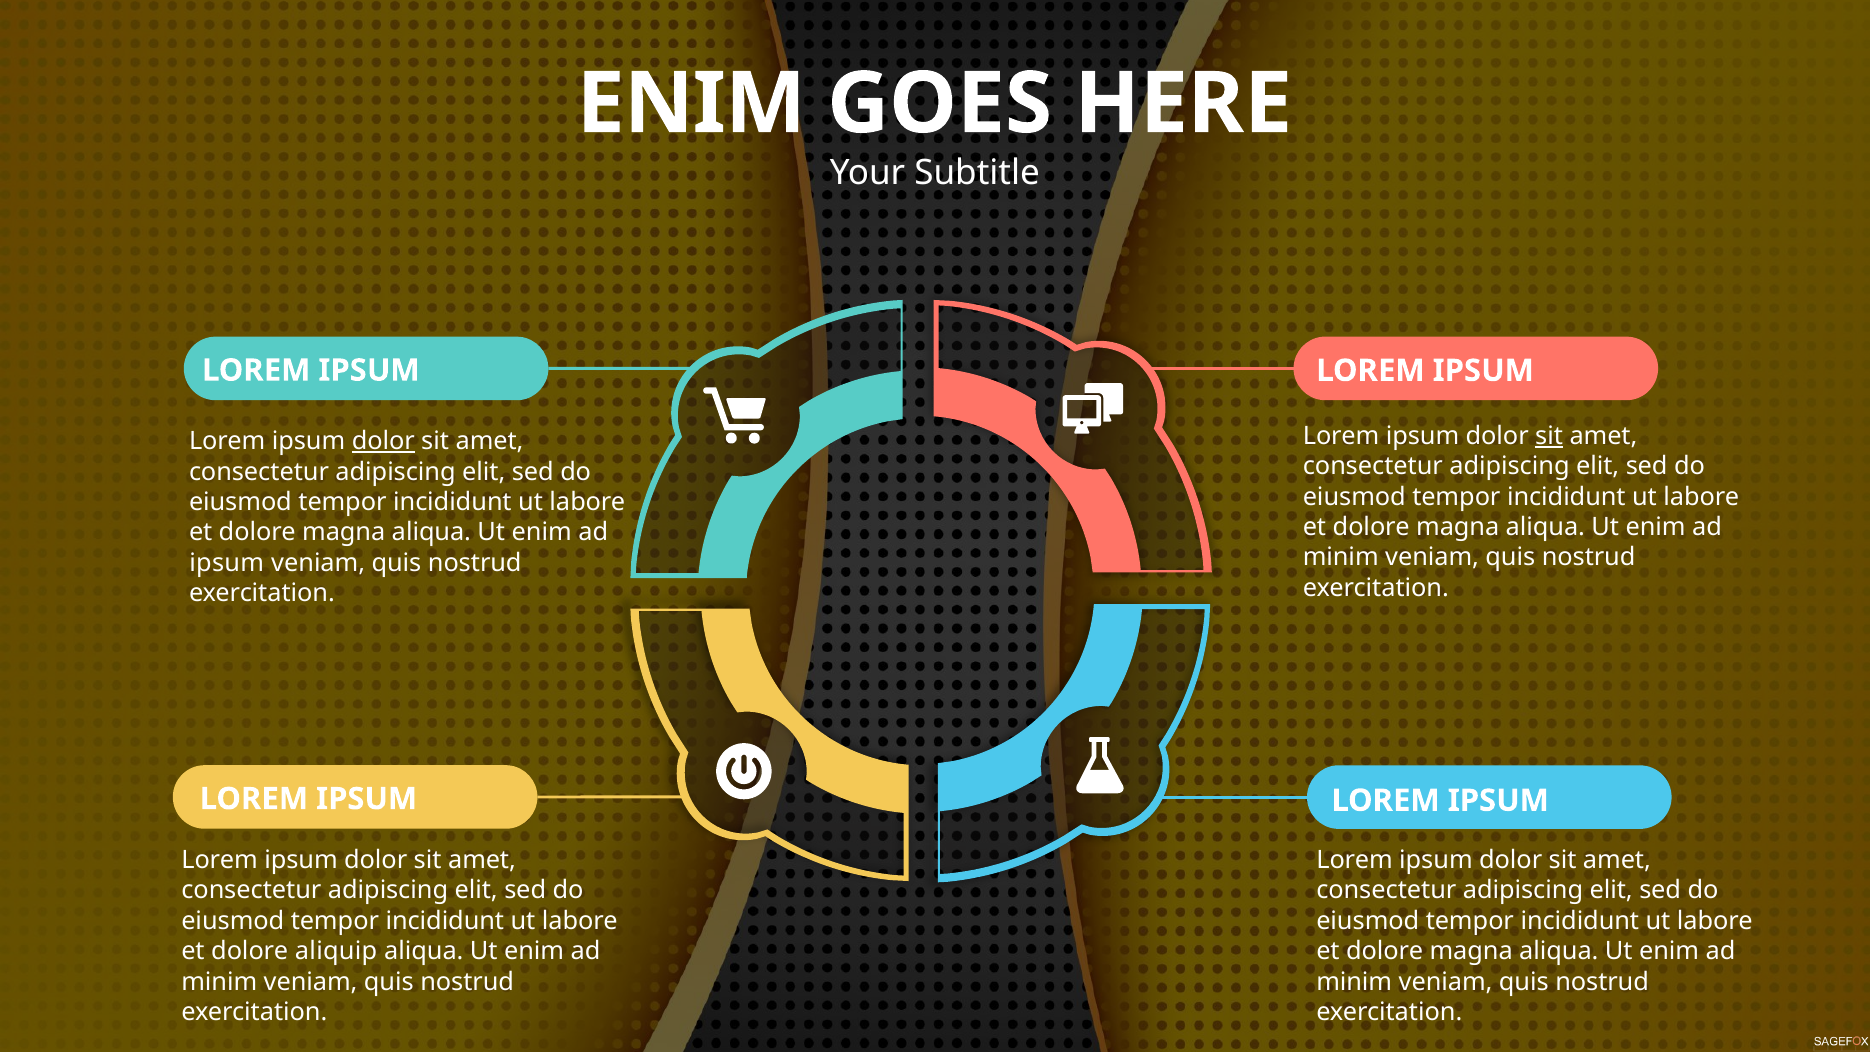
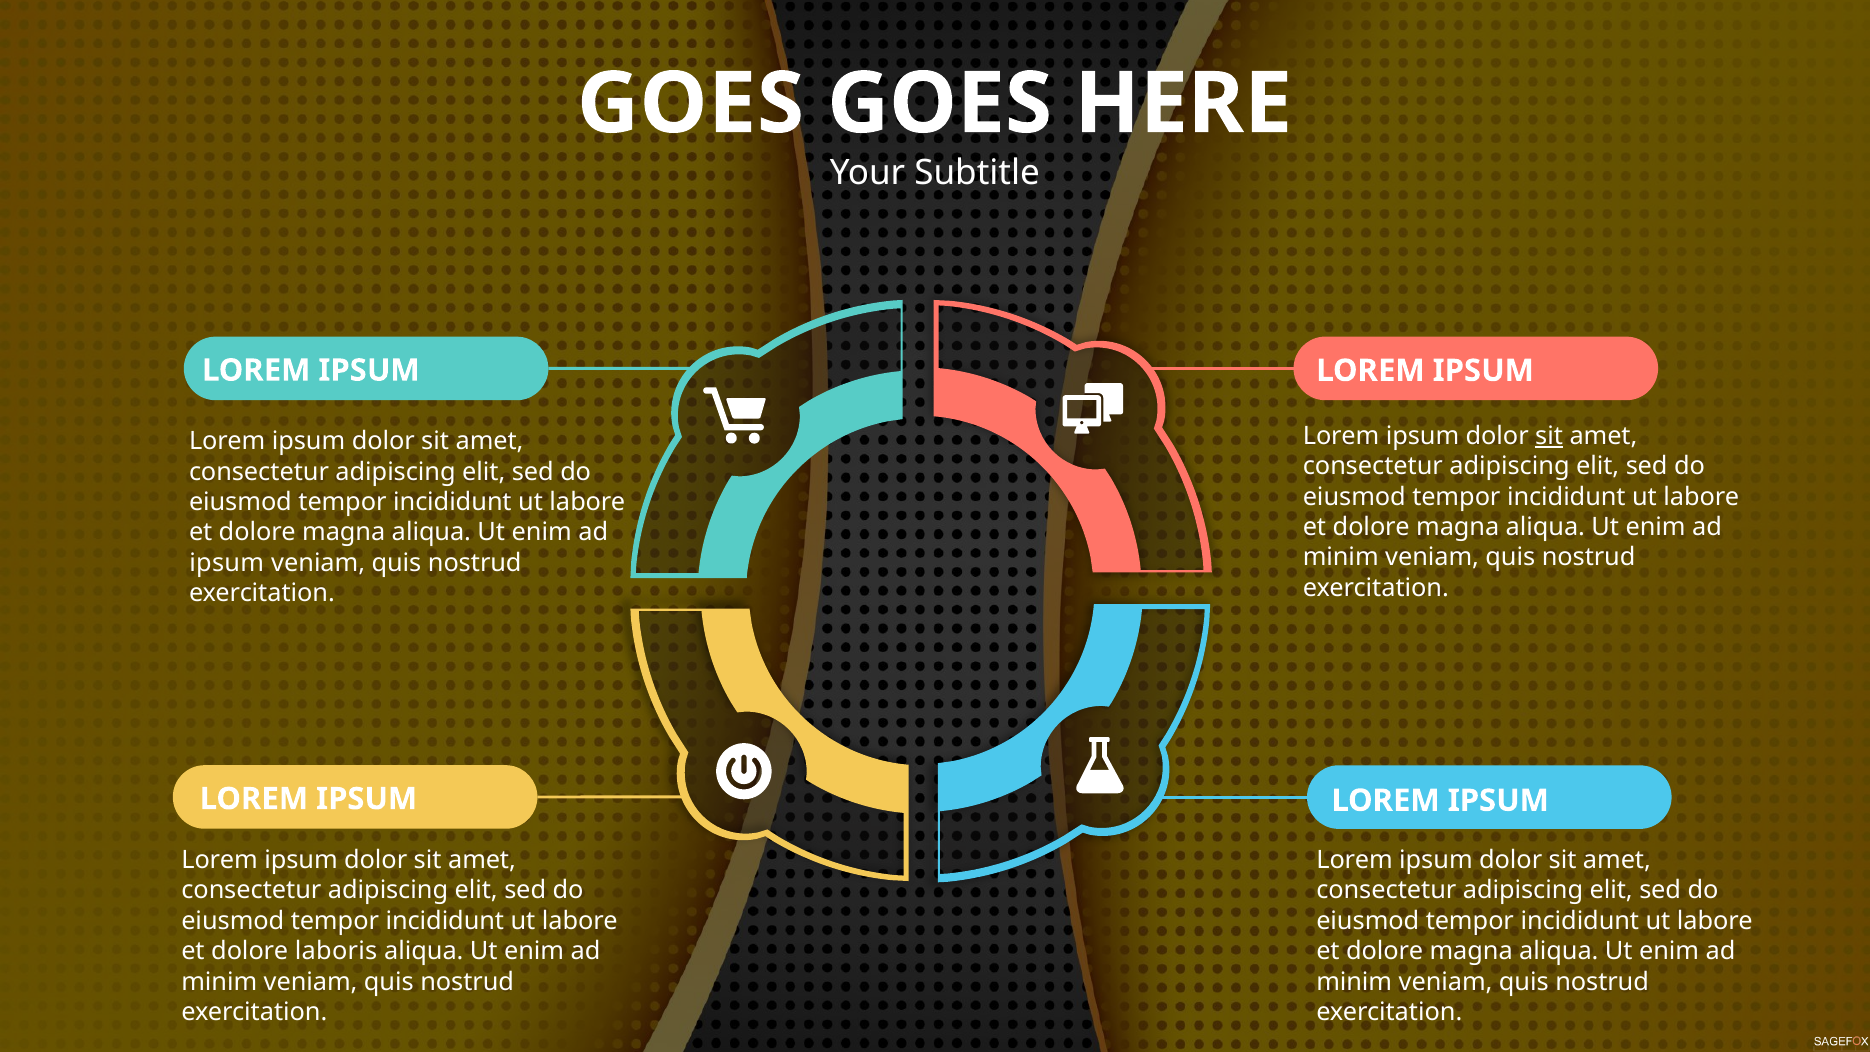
ENIM at (691, 104): ENIM -> GOES
dolor at (383, 441) underline: present -> none
aliquip: aliquip -> laboris
